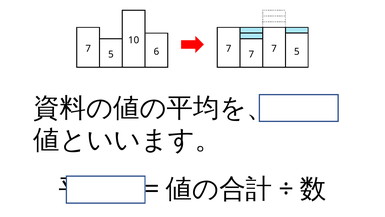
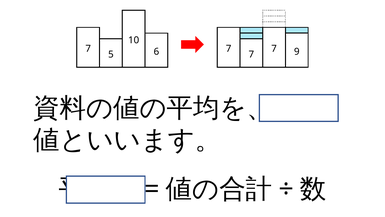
7 5: 5 -> 9
